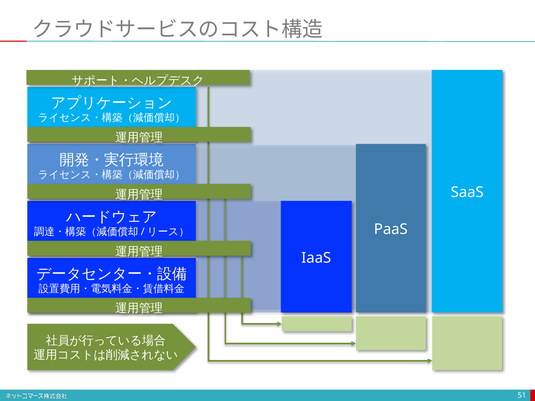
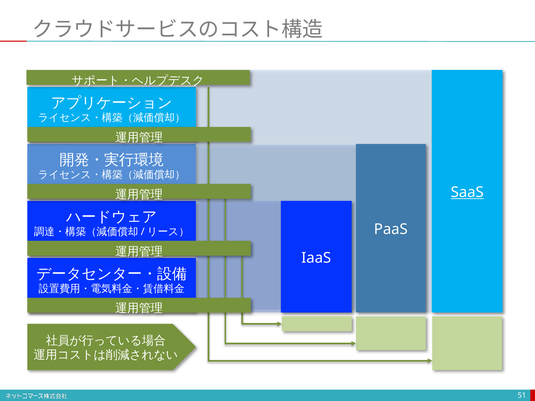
SaaS underline: none -> present
